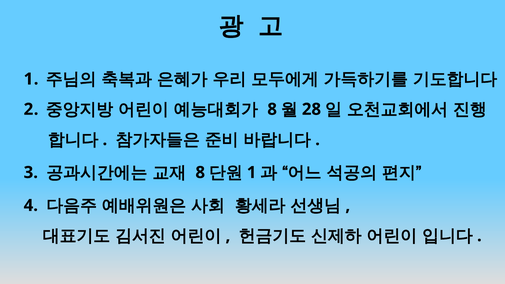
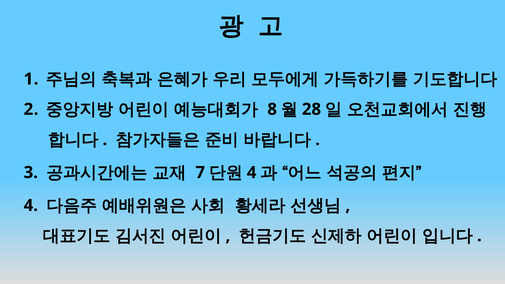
8 at (200, 173): 8 -> 7
1 at (252, 173): 1 -> 4
